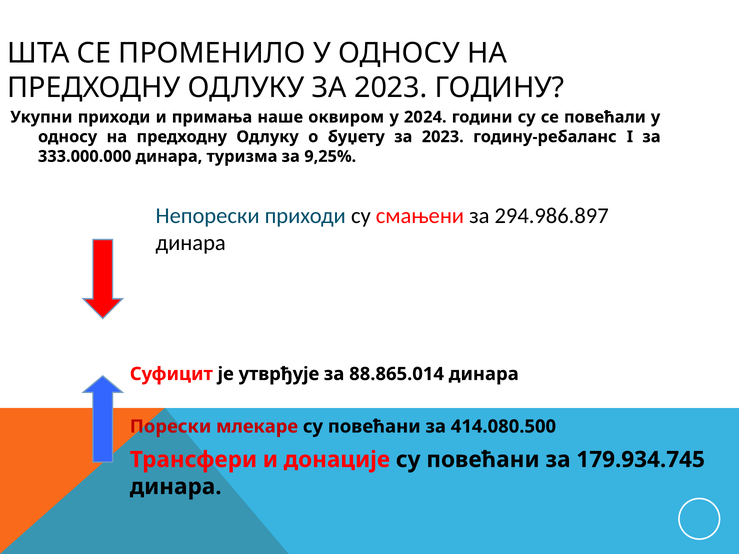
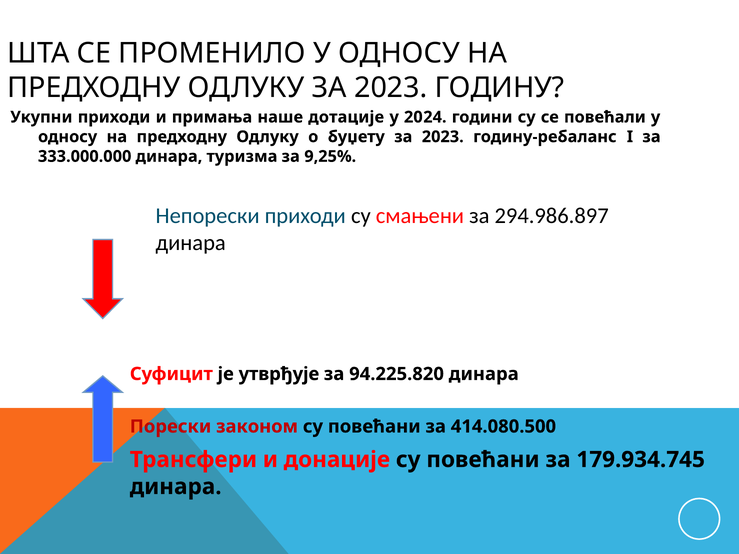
оквиром: оквиром -> дотације
88.865.014: 88.865.014 -> 94.225.820
млекаре: млекаре -> законом
